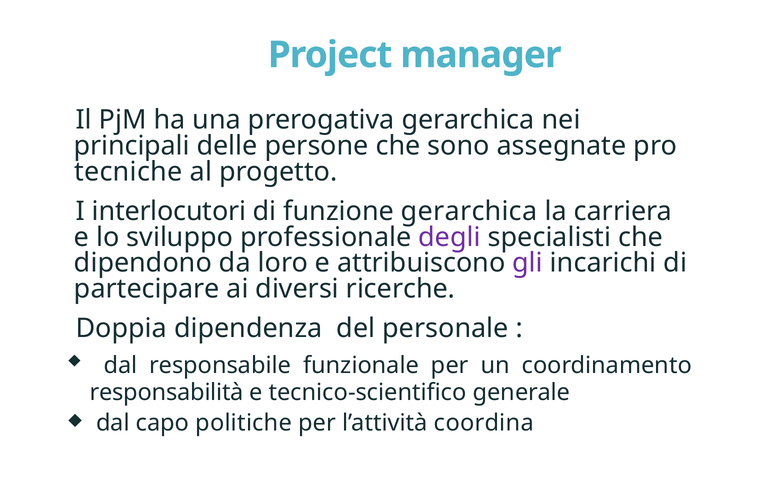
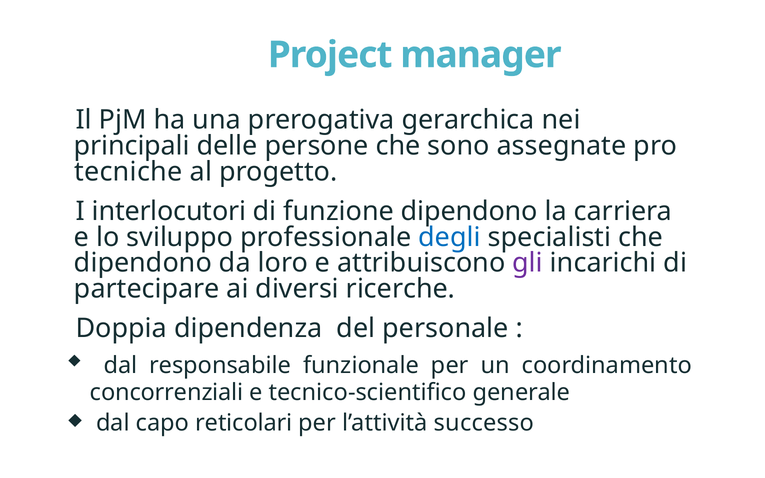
funzione gerarchica: gerarchica -> dipendono
degli colour: purple -> blue
responsabilità: responsabilità -> concorrenziali
politiche: politiche -> reticolari
coordina: coordina -> successo
